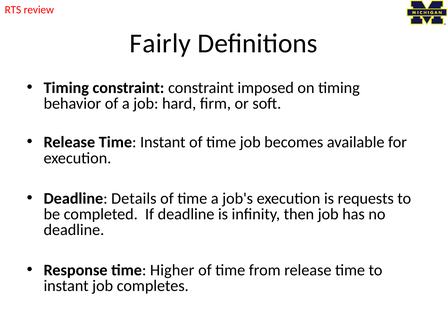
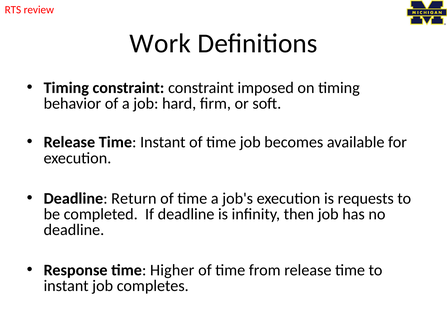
Fairly: Fairly -> Work
Details: Details -> Return
